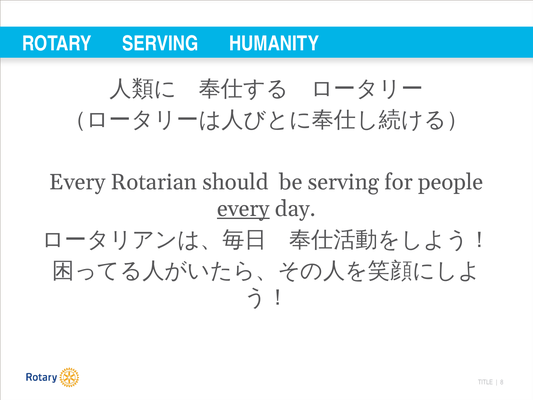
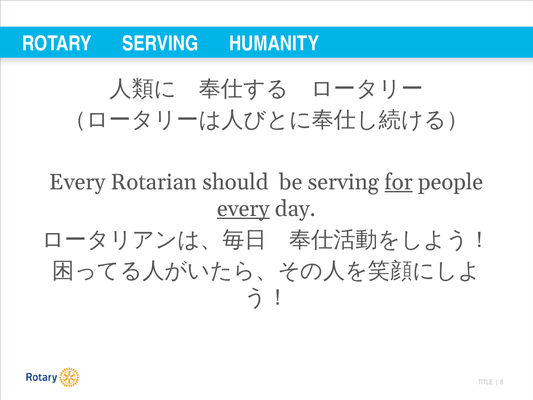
for underline: none -> present
